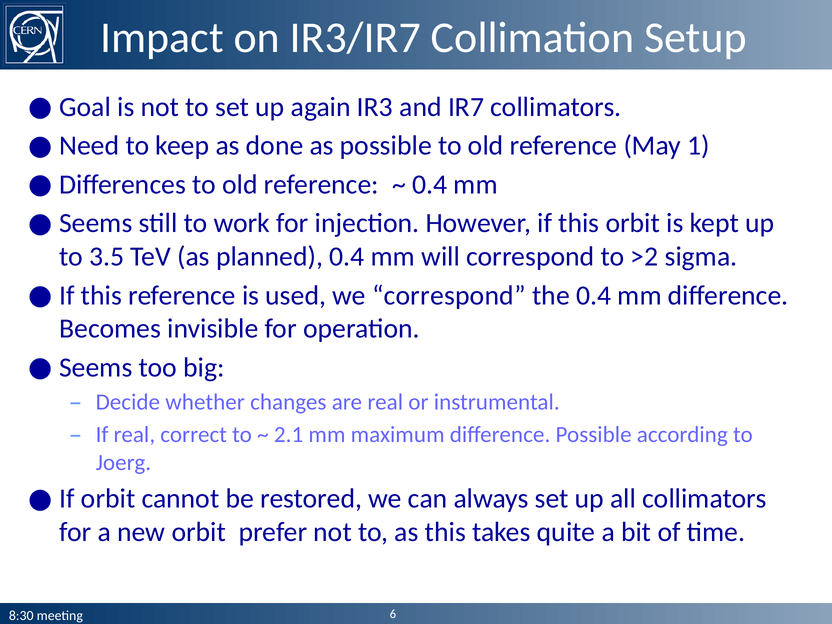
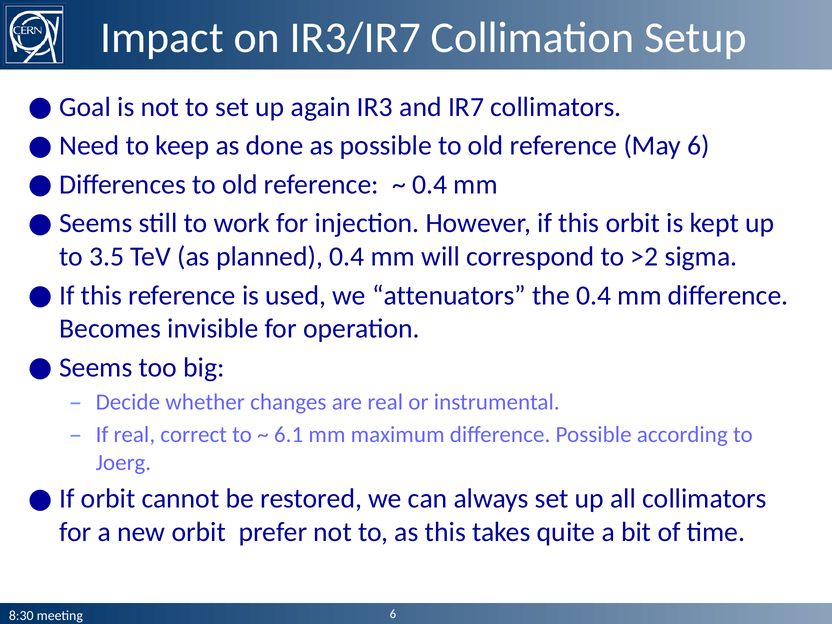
May 1: 1 -> 6
we correspond: correspond -> attenuators
2.1: 2.1 -> 6.1
